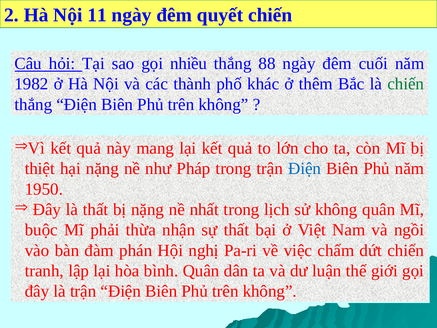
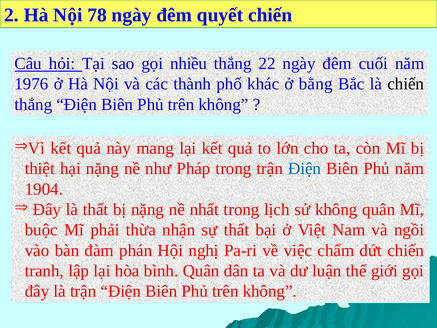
11: 11 -> 78
88: 88 -> 22
1982: 1982 -> 1976
thêm: thêm -> bằng
chiến at (406, 84) colour: green -> black
1950: 1950 -> 1904
